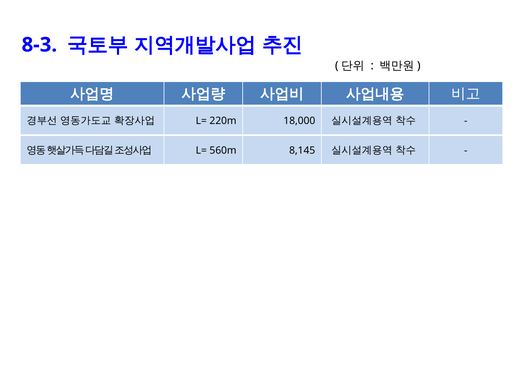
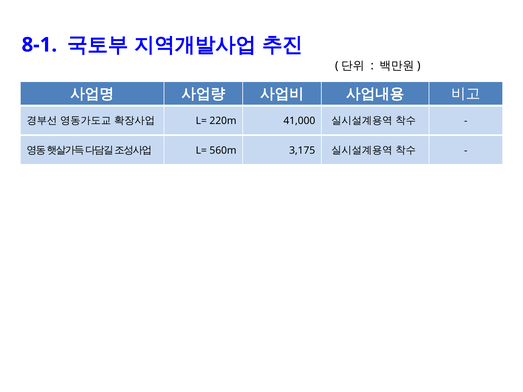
8-3: 8-3 -> 8-1
18,000: 18,000 -> 41,000
8,145: 8,145 -> 3,175
